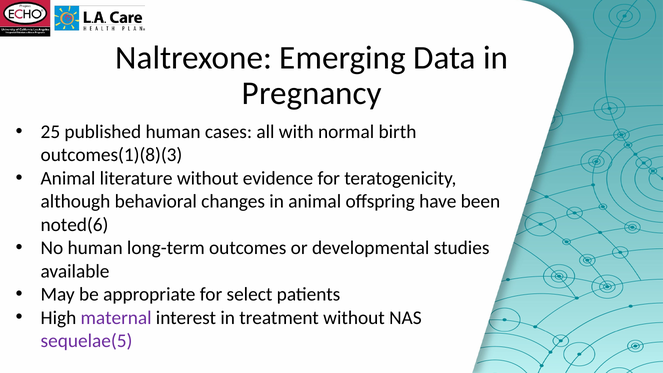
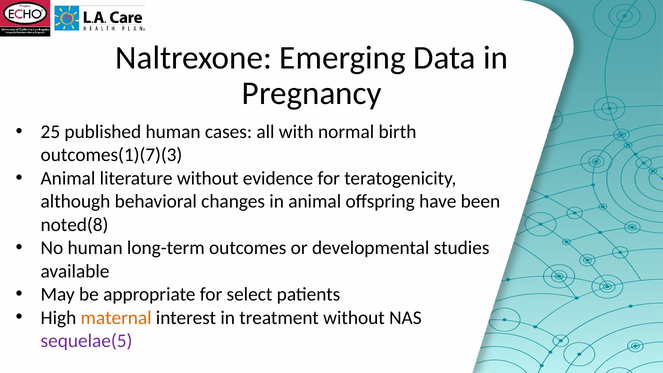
outcomes(1)(8)(3: outcomes(1)(8)(3 -> outcomes(1)(7)(3
noted(6: noted(6 -> noted(8
maternal colour: purple -> orange
